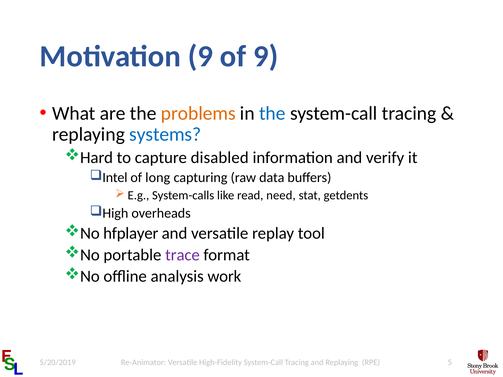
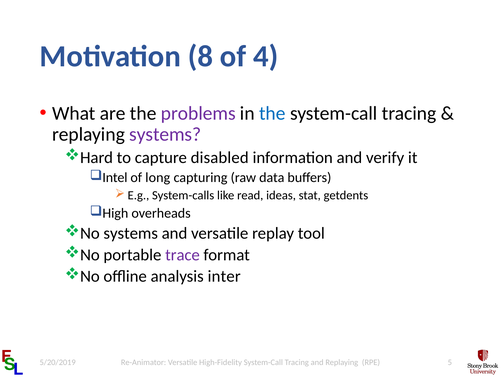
Motivation 9: 9 -> 8
of 9: 9 -> 4
problems colour: orange -> purple
systems at (165, 135) colour: blue -> purple
need: need -> ideas
No hfplayer: hfplayer -> systems
work: work -> inter
